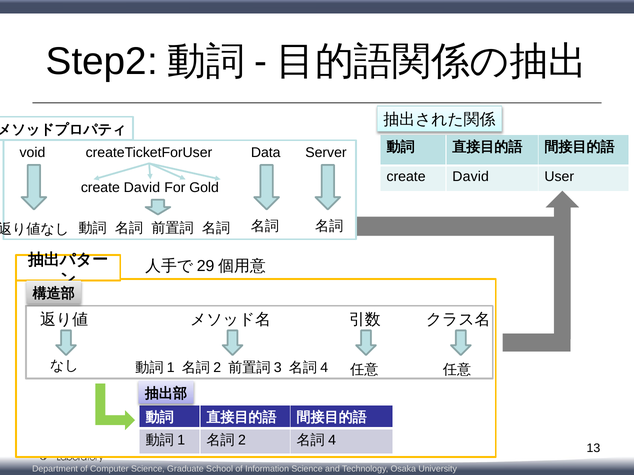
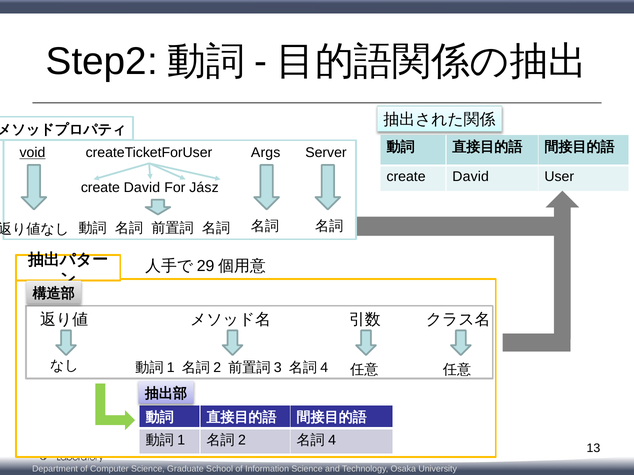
void underline: none -> present
Data: Data -> Args
Gold: Gold -> Jász
